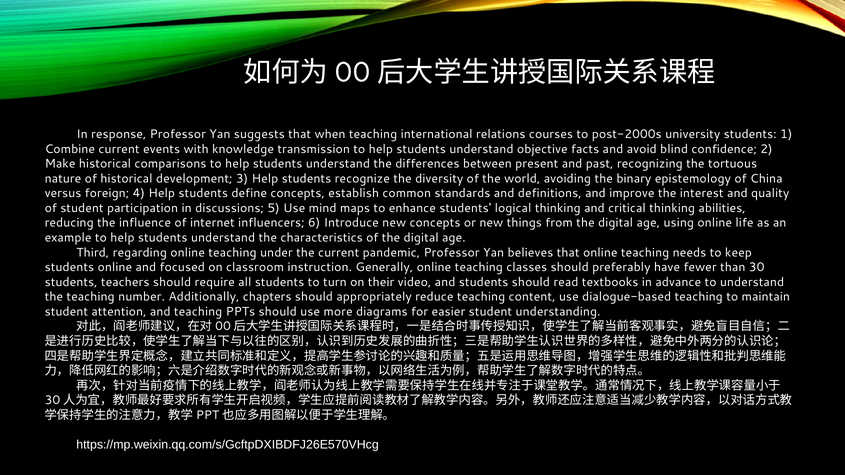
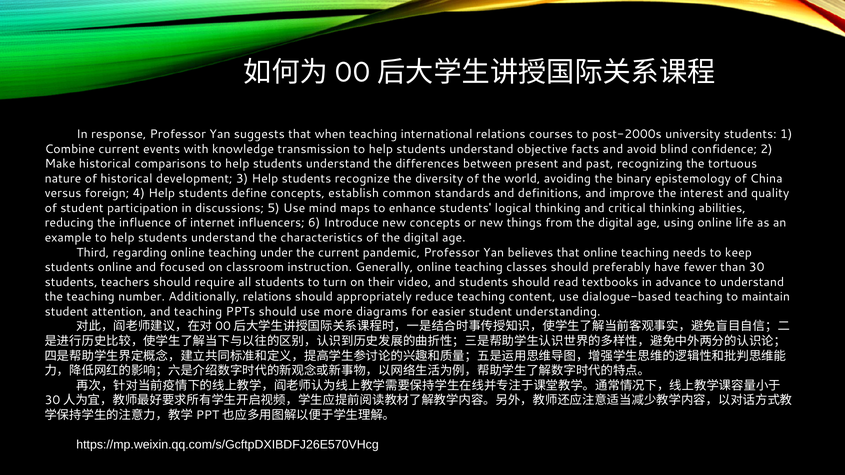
Additionally chapters: chapters -> relations
